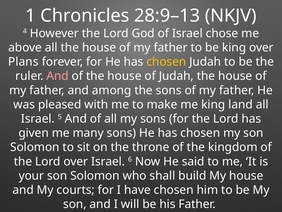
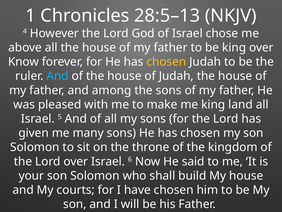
28:9–13: 28:9–13 -> 28:5–13
Plans: Plans -> Know
And at (58, 76) colour: pink -> light blue
